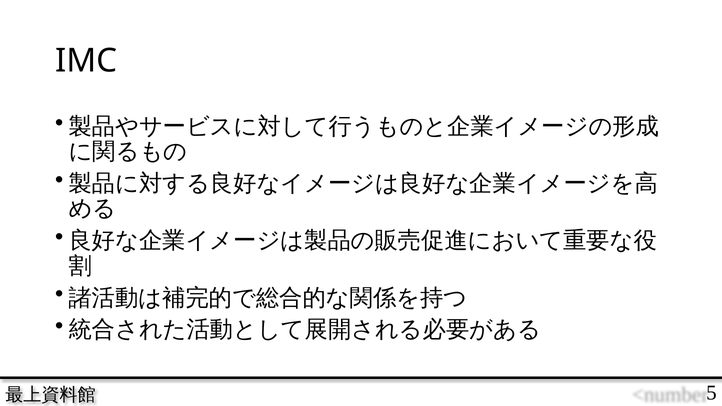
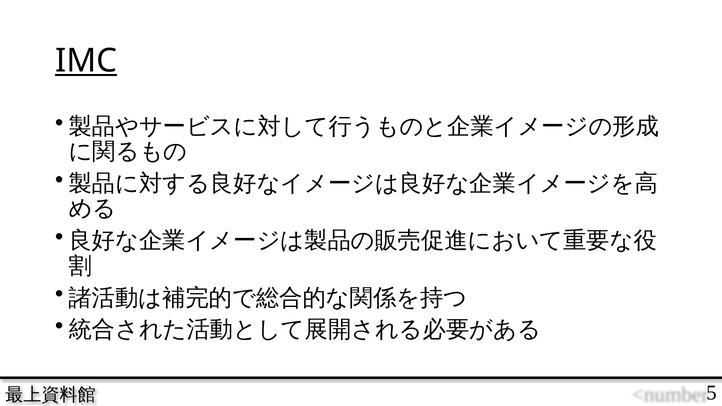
IMC underline: none -> present
